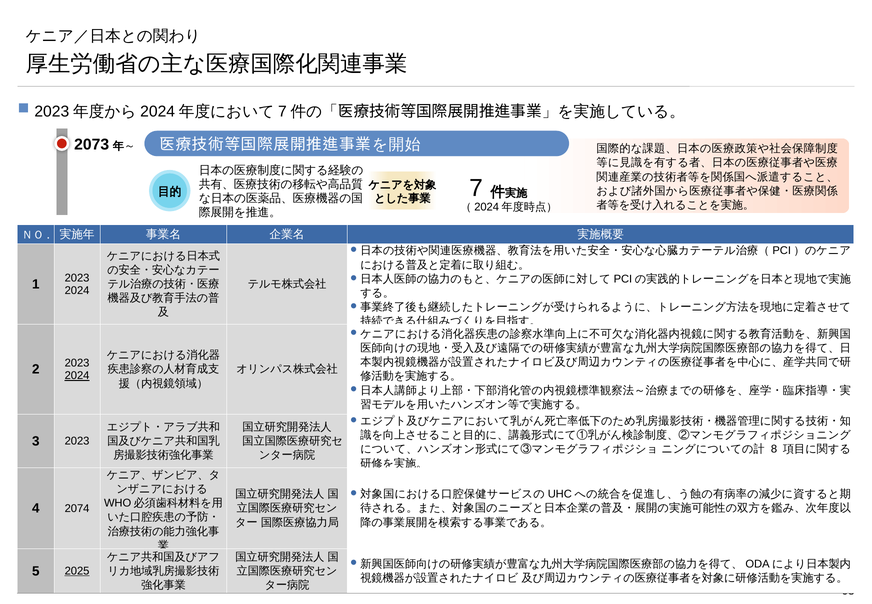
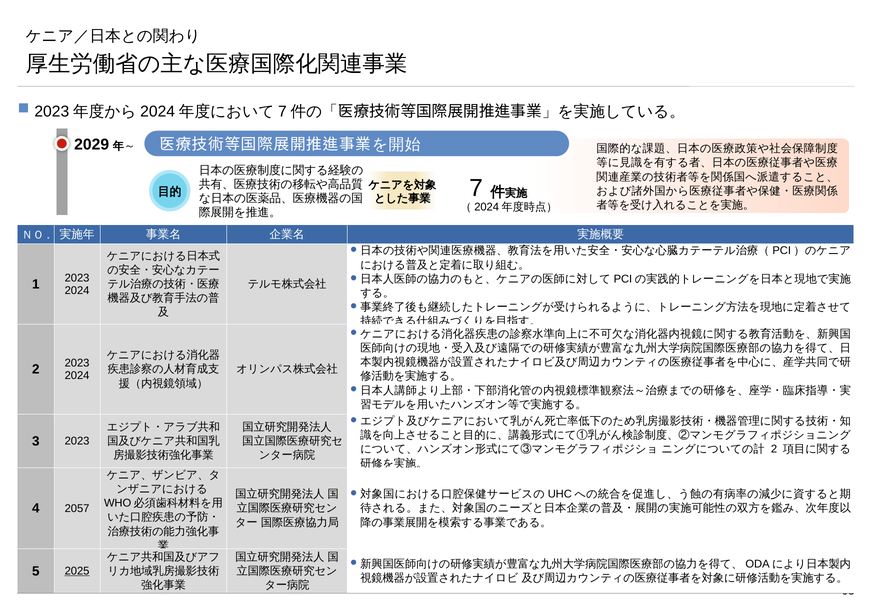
2073: 2073 -> 2029
2024 at (77, 375) underline: present -> none
8 at (774, 449): 8 -> 2
2074: 2074 -> 2057
